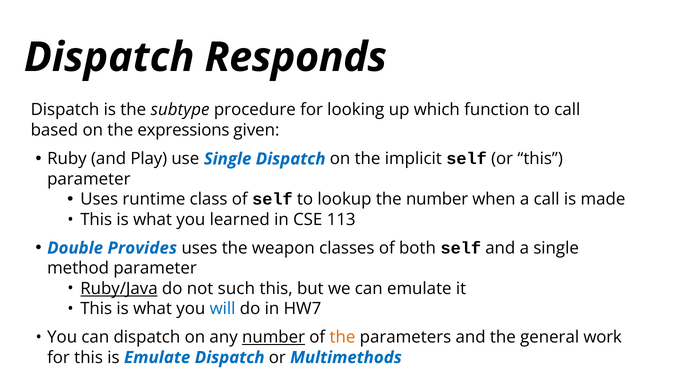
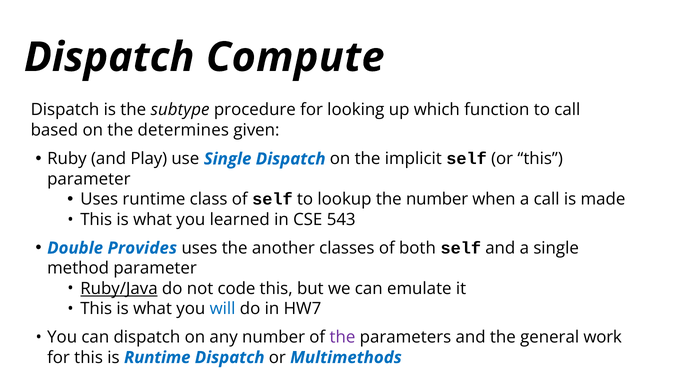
Responds: Responds -> Compute
expressions: expressions -> determines
113: 113 -> 543
weapon: weapon -> another
such: such -> code
number at (274, 337) underline: present -> none
the at (342, 337) colour: orange -> purple
is Emulate: Emulate -> Runtime
